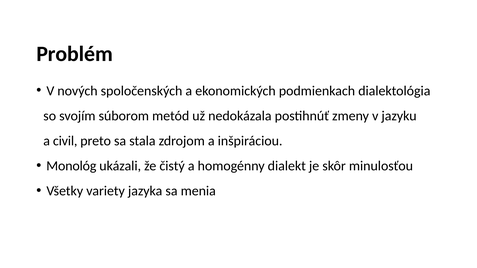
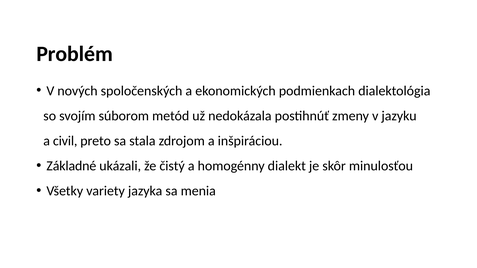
Monológ: Monológ -> Základné
